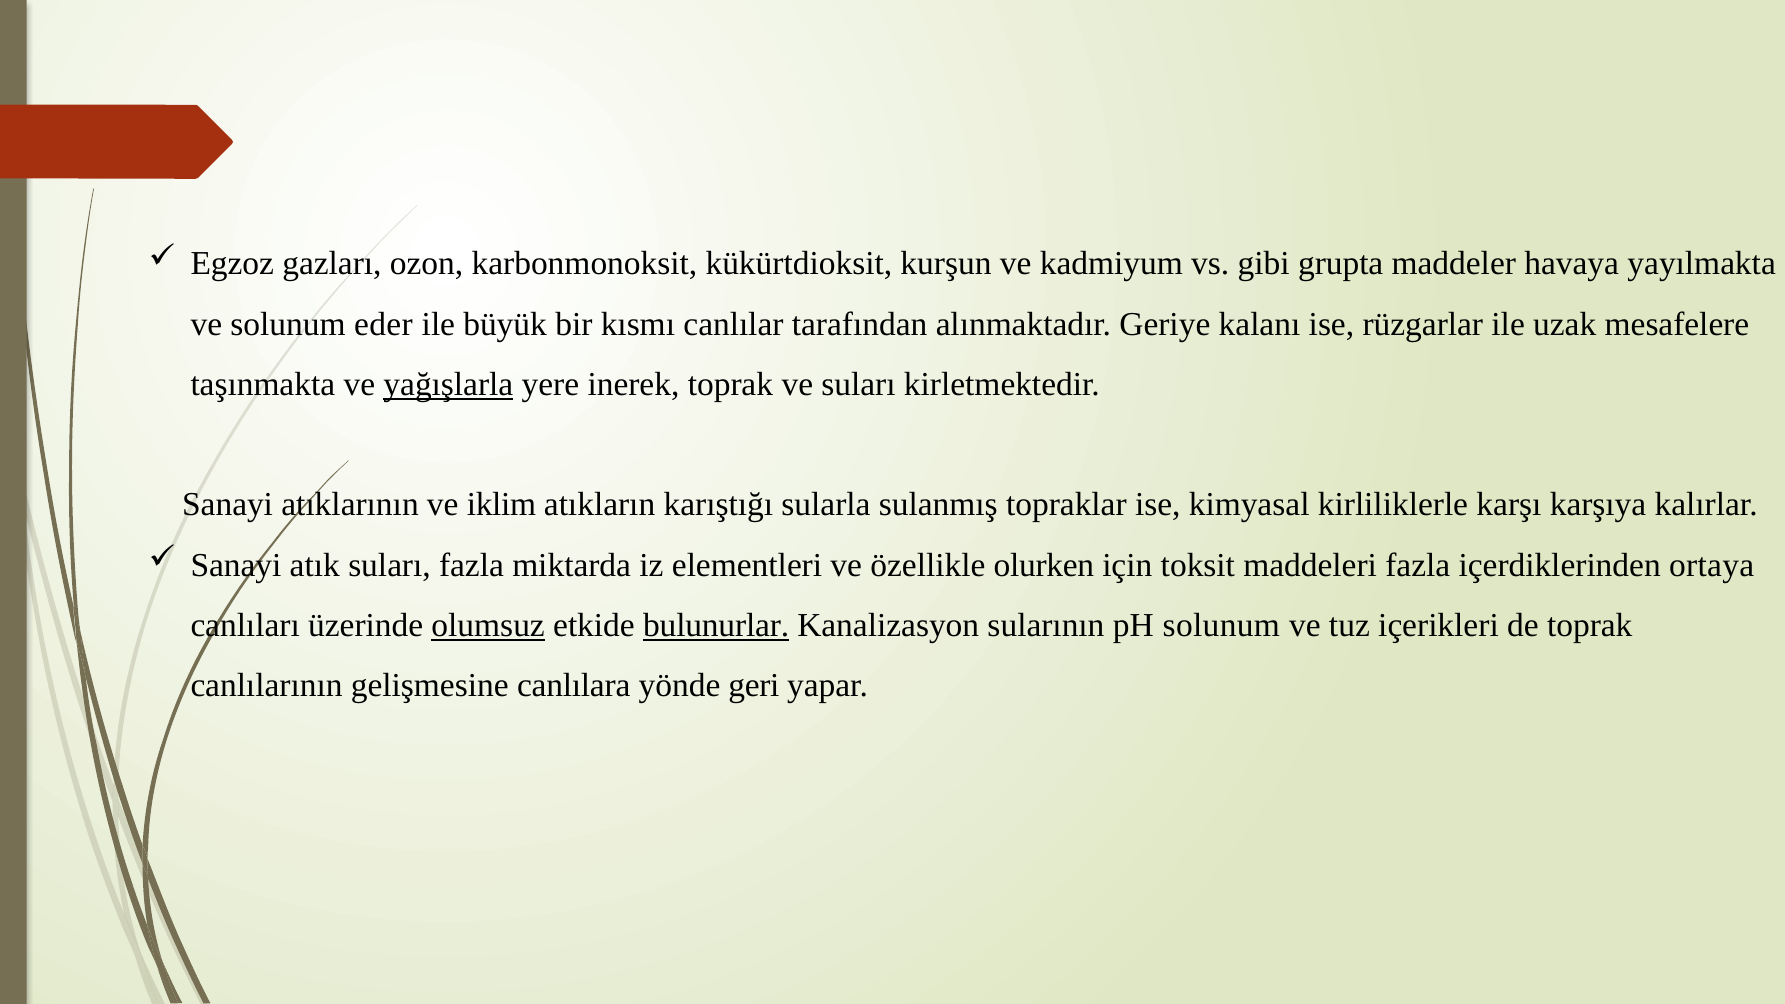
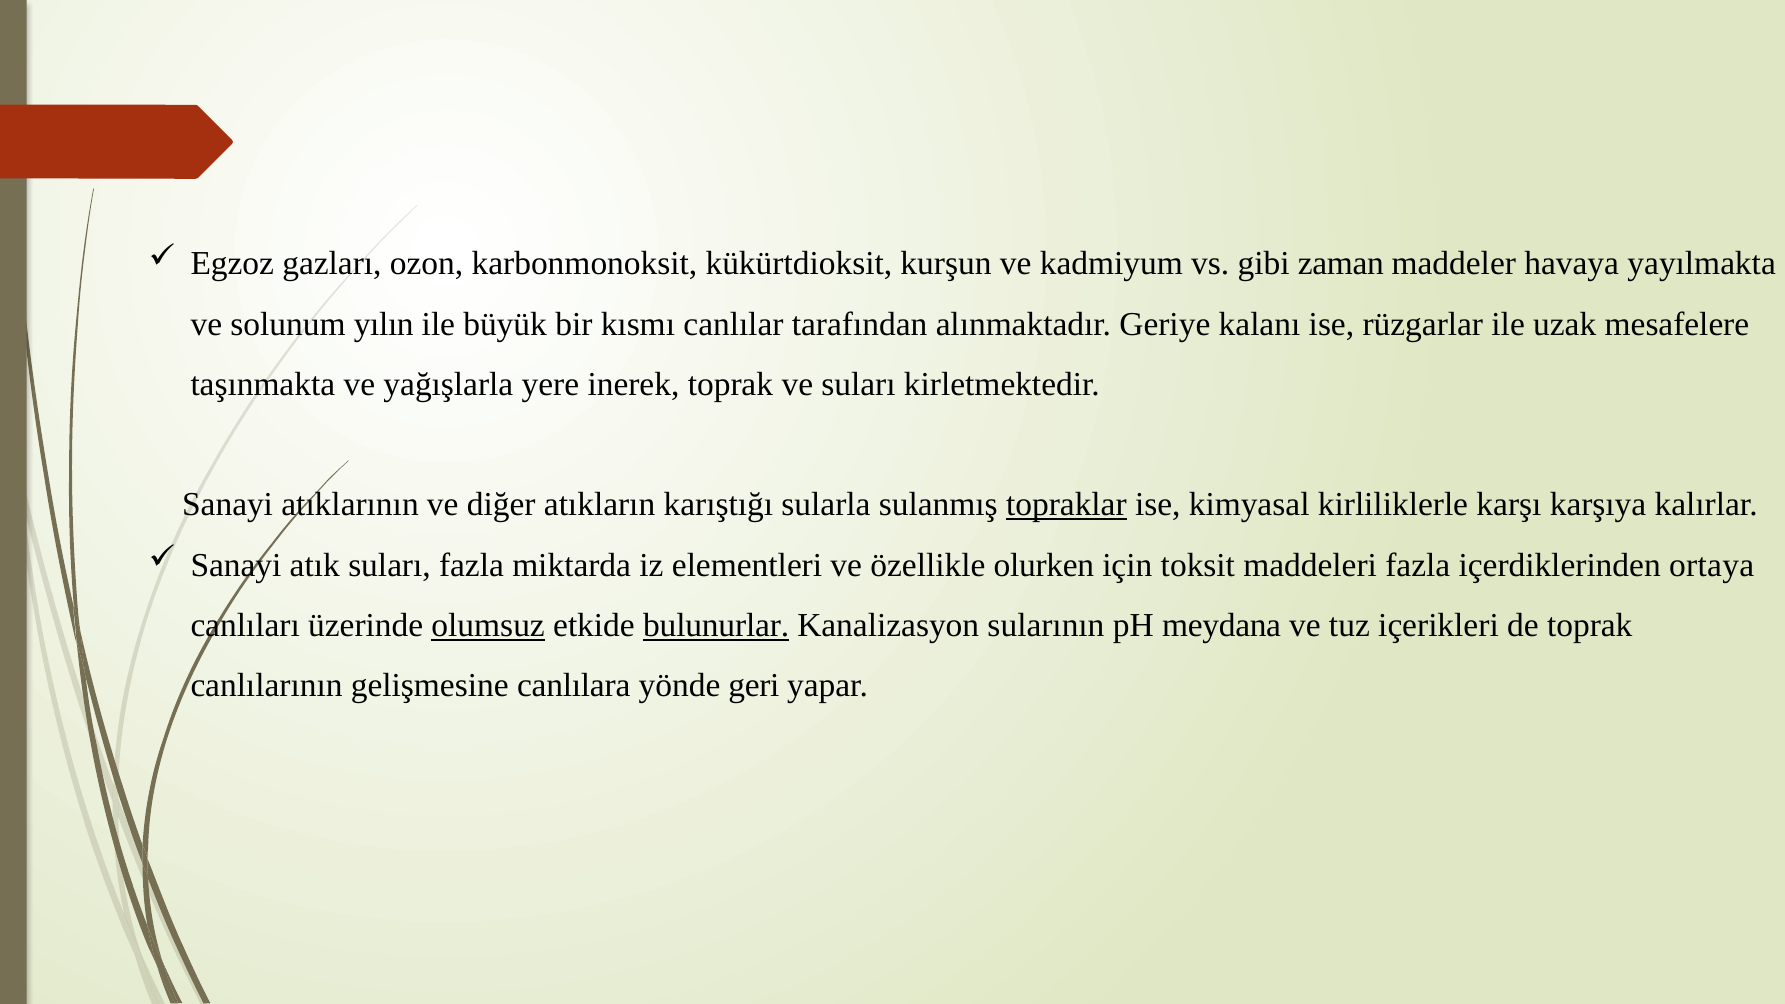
grupta: grupta -> zaman
eder: eder -> yılın
yağışlarla underline: present -> none
iklim: iklim -> diğer
topraklar underline: none -> present
pH solunum: solunum -> meydana
